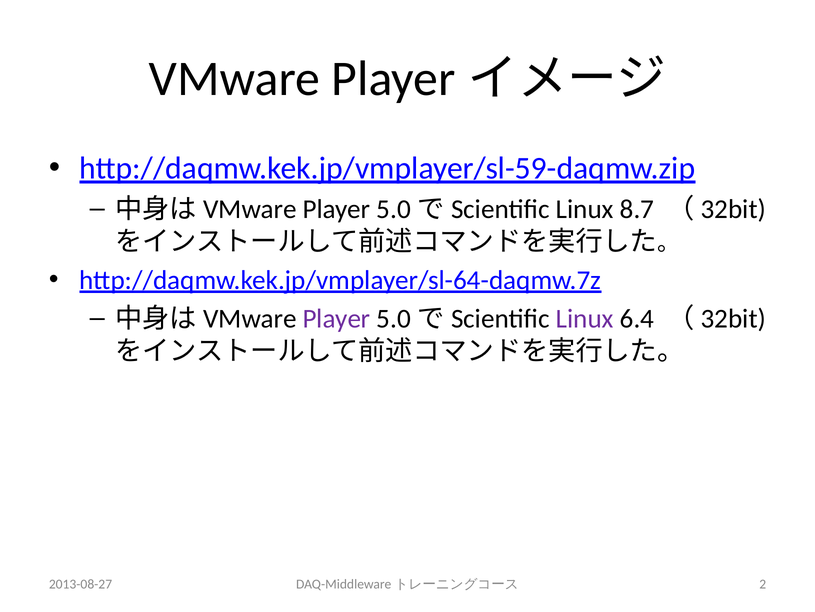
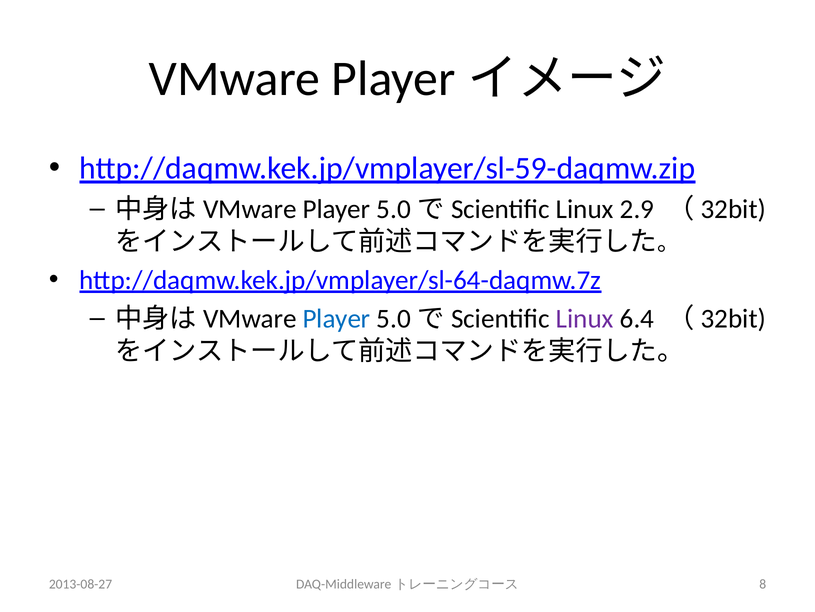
8.7: 8.7 -> 2.9
Player at (337, 318) colour: purple -> blue
2: 2 -> 8
